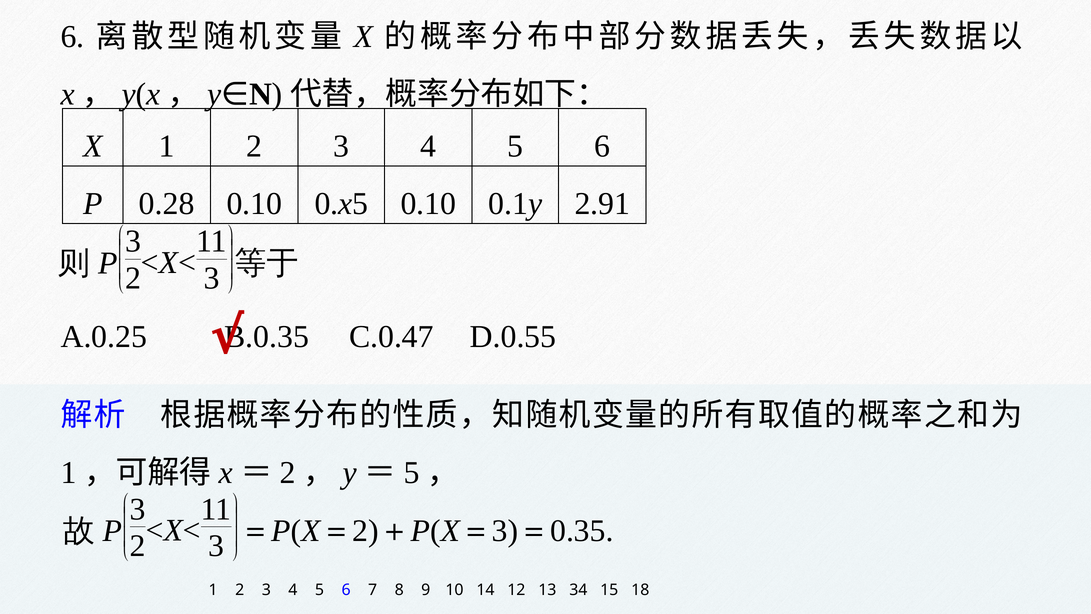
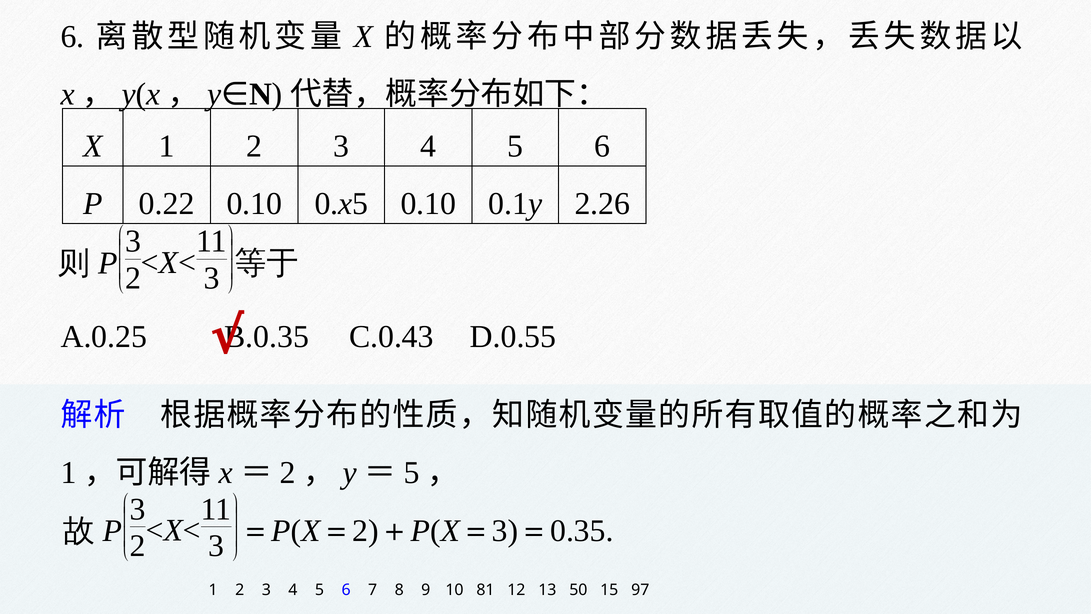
0.28: 0.28 -> 0.22
2.91: 2.91 -> 2.26
C.0.47: C.0.47 -> C.0.43
14: 14 -> 81
34: 34 -> 50
18: 18 -> 97
